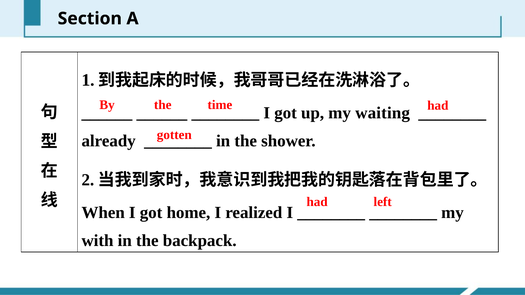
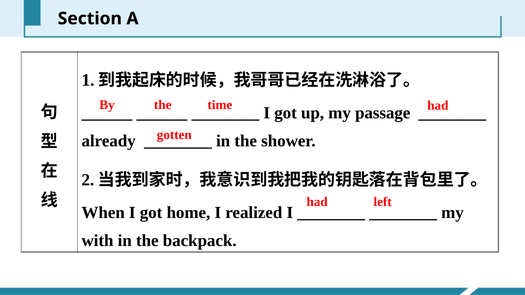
waiting: waiting -> passage
